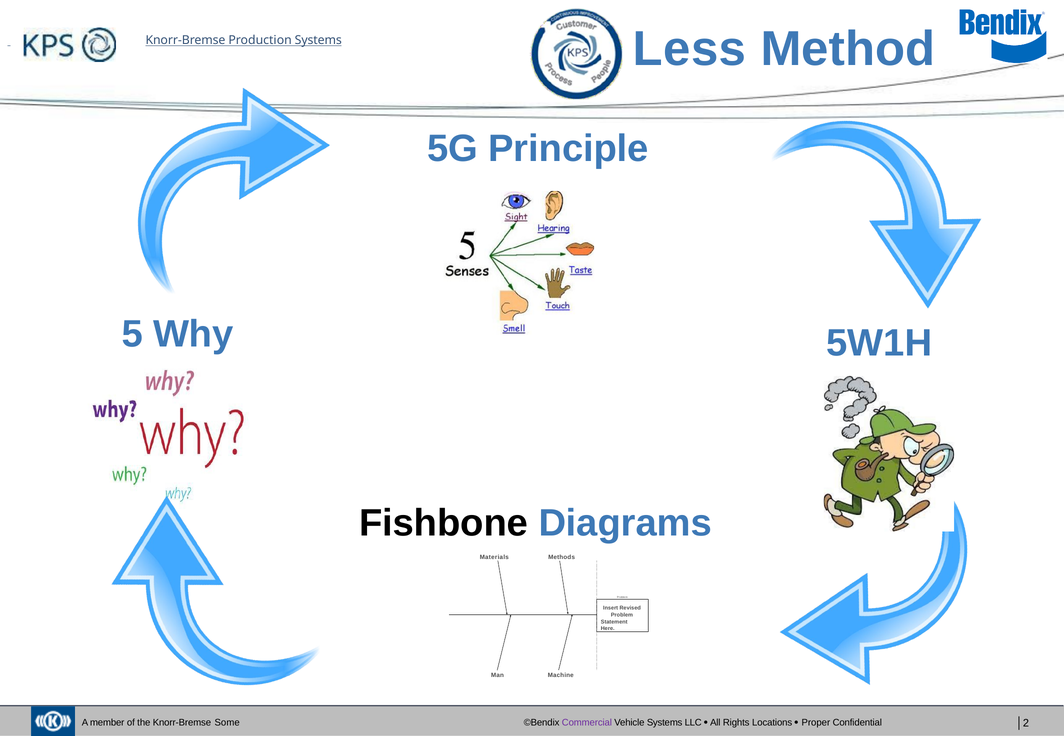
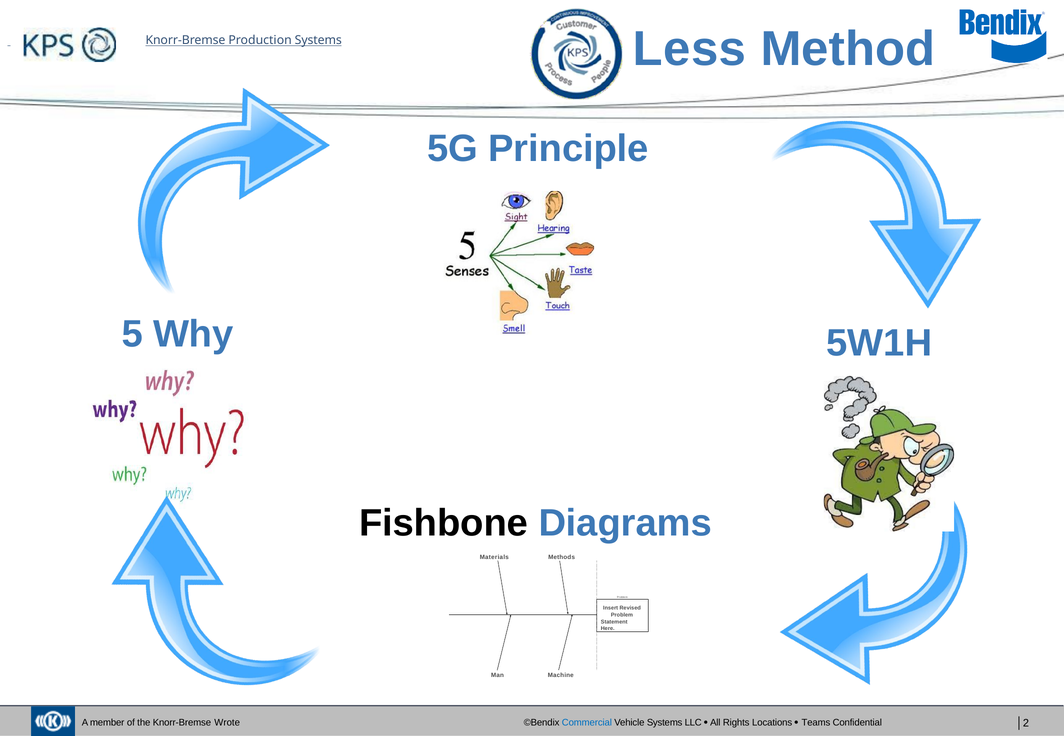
Some: Some -> Wrote
Commercial colour: purple -> blue
Proper: Proper -> Teams
